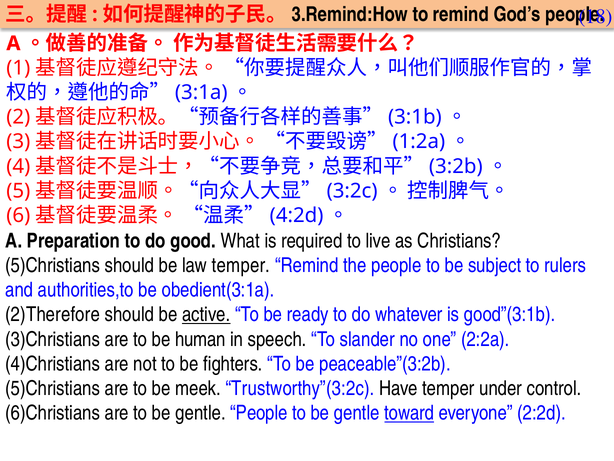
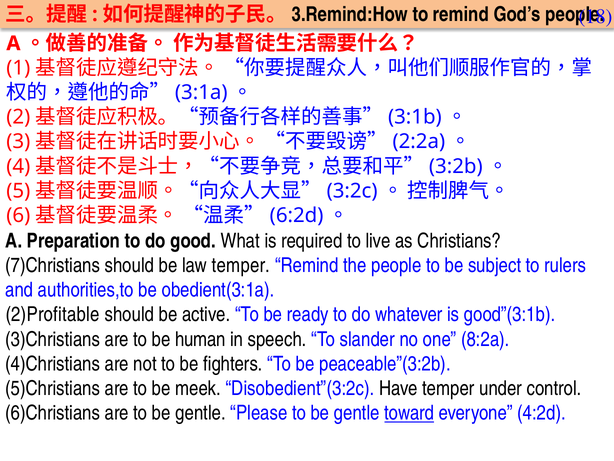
1:2a: 1:2a -> 2:2a
4:2d: 4:2d -> 6:2d
5)Christians at (53, 265): 5)Christians -> 7)Christians
2)Therefore: 2)Therefore -> 2)Profitable
active underline: present -> none
2:2a: 2:2a -> 8:2a
Trustworthy”(3:2c: Trustworthy”(3:2c -> Disobedient”(3:2c
gentle People: People -> Please
2:2d: 2:2d -> 4:2d
